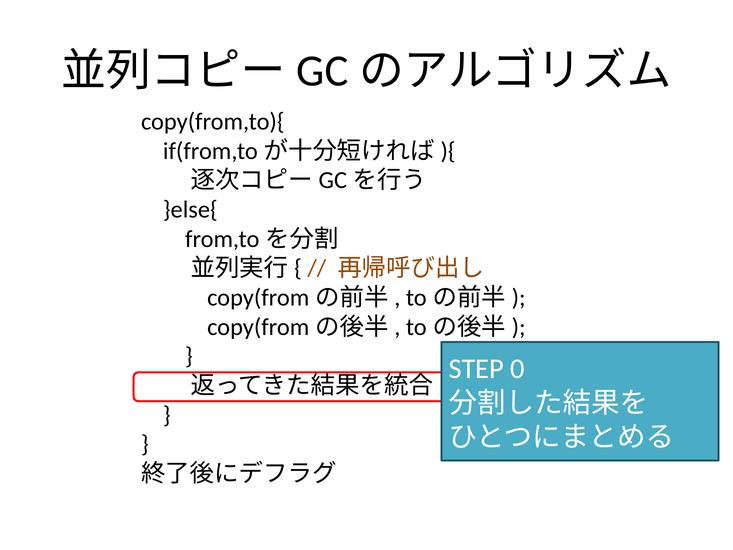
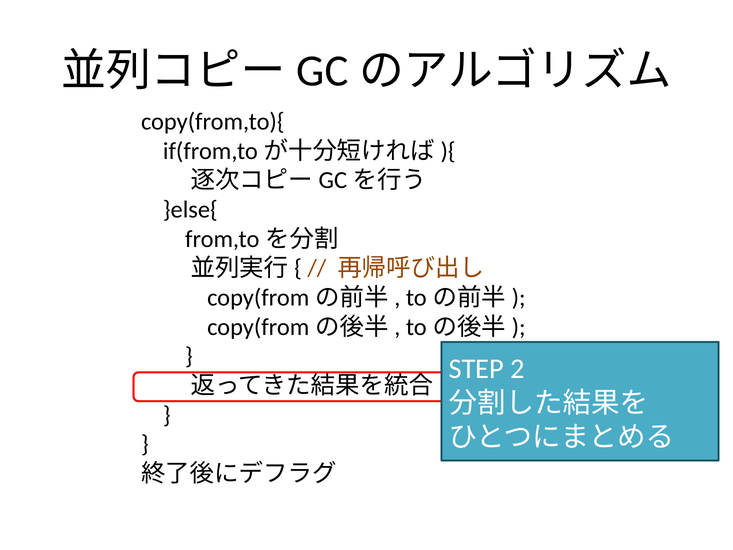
0: 0 -> 2
